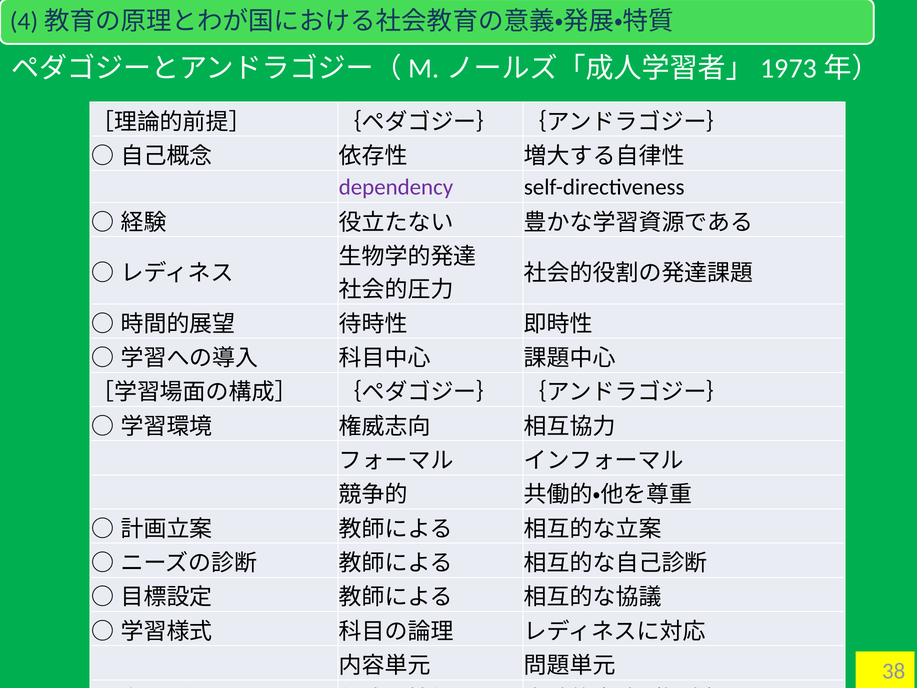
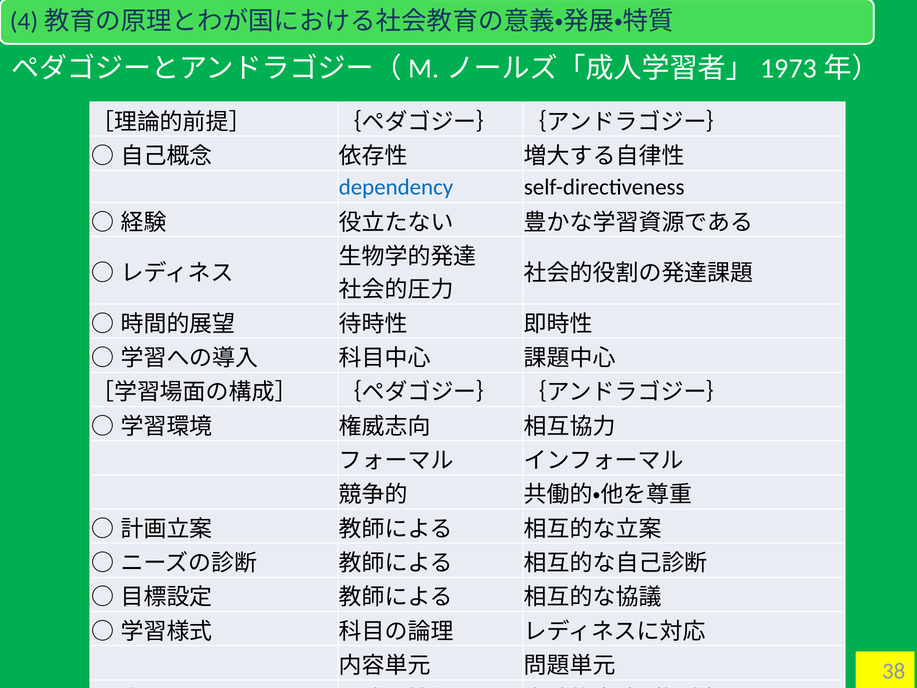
dependency colour: purple -> blue
